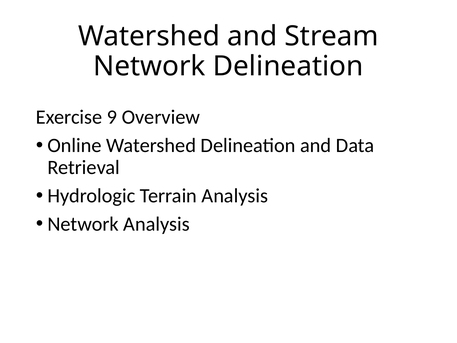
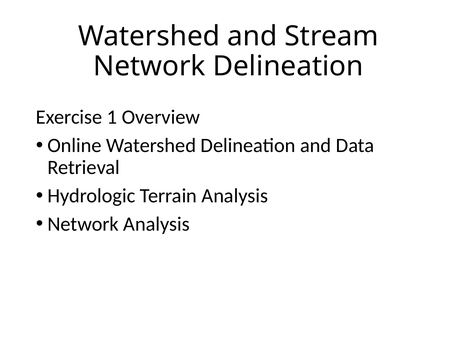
9: 9 -> 1
